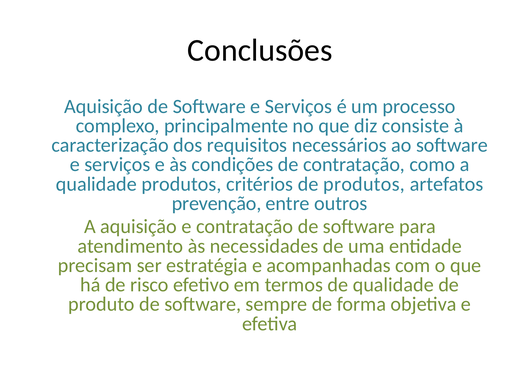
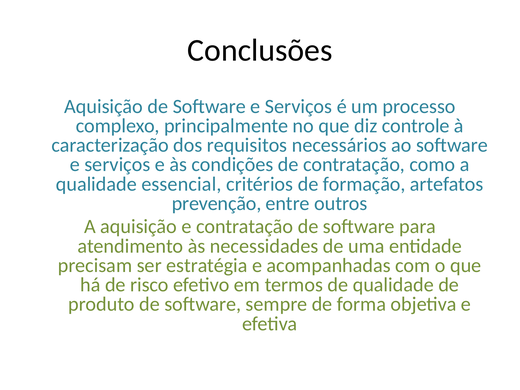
consiste: consiste -> controle
qualidade produtos: produtos -> essencial
de produtos: produtos -> formação
